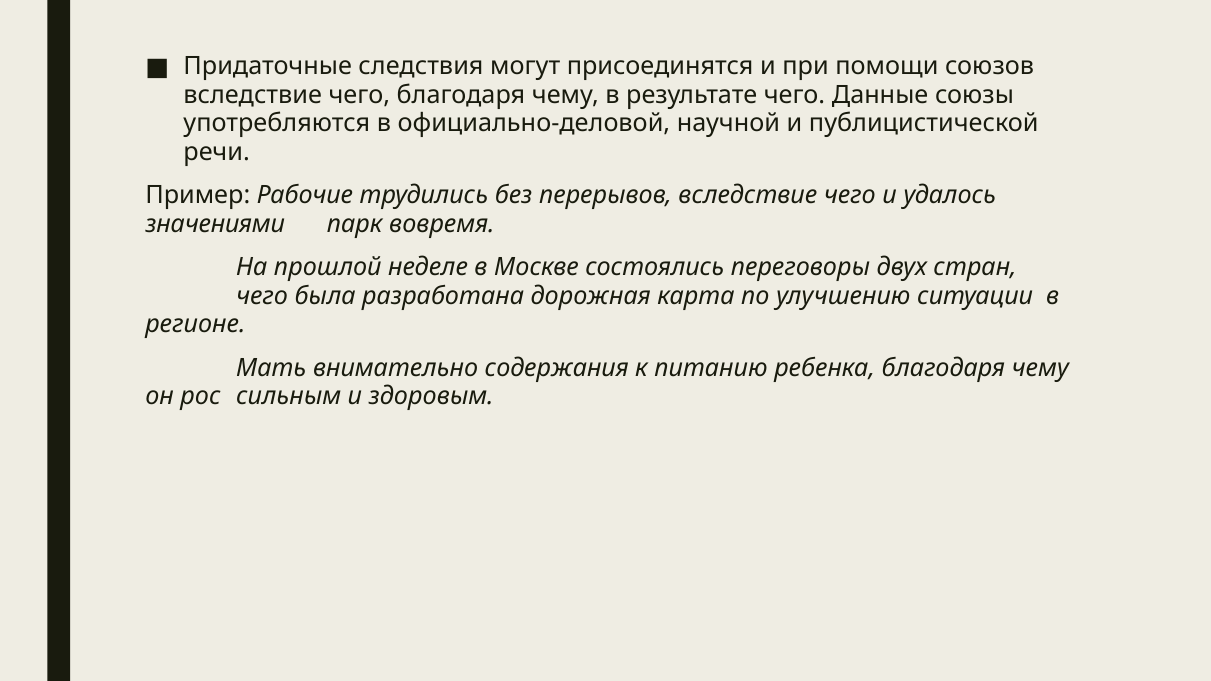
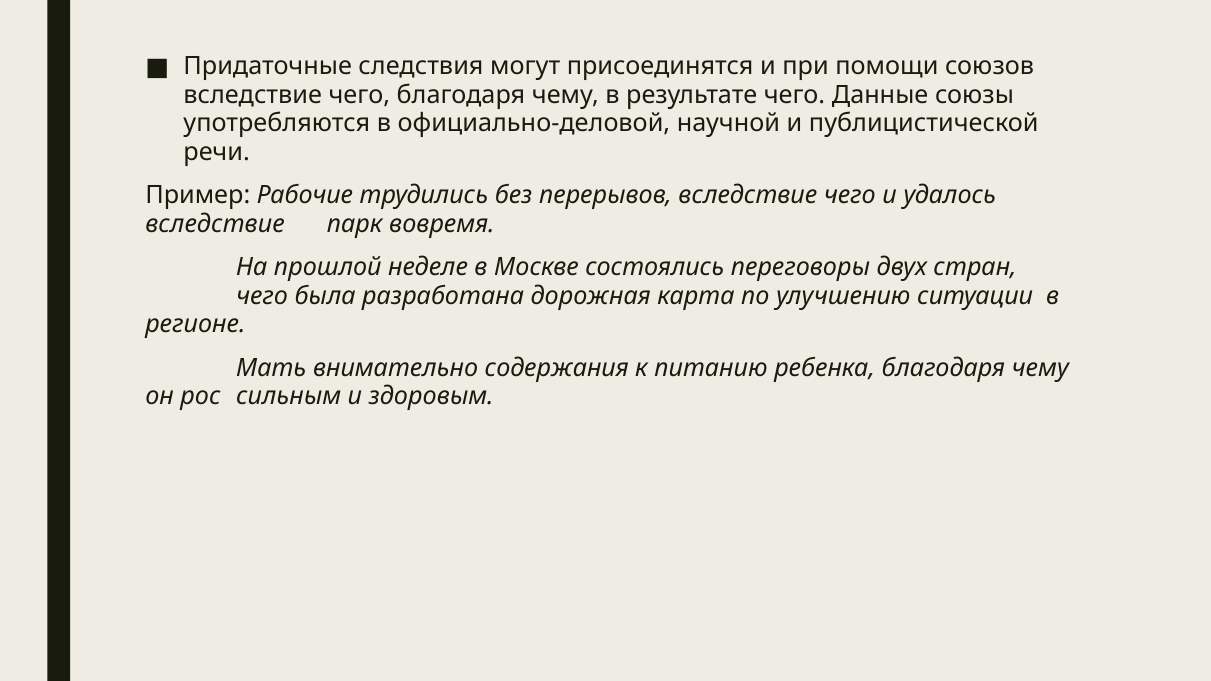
значениями at (215, 224): значениями -> вследствие
